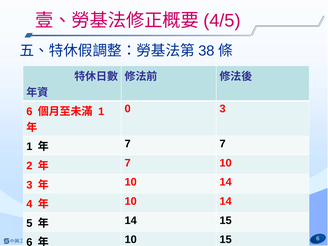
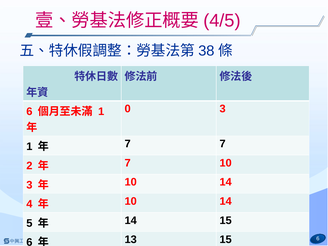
10 at (131, 240): 10 -> 13
